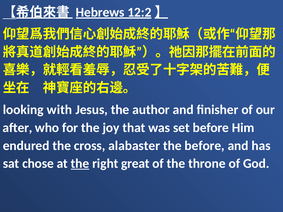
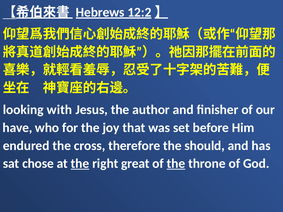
after: after -> have
alabaster: alabaster -> therefore
the before: before -> should
the at (176, 164) underline: none -> present
